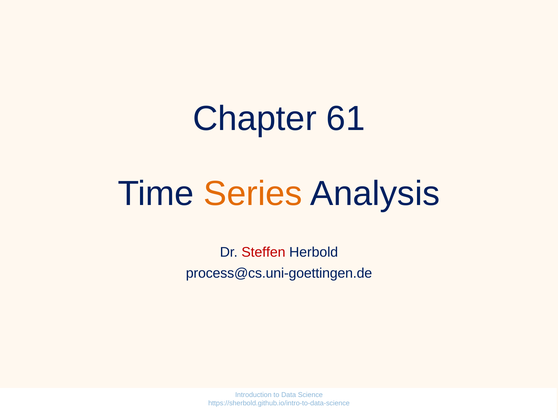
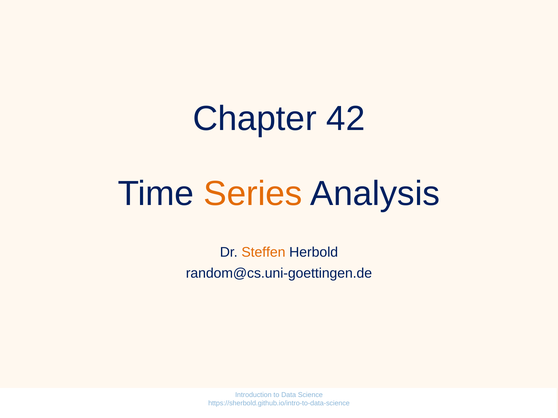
61: 61 -> 42
Steffen colour: red -> orange
process@cs.uni-goettingen.de: process@cs.uni-goettingen.de -> random@cs.uni-goettingen.de
